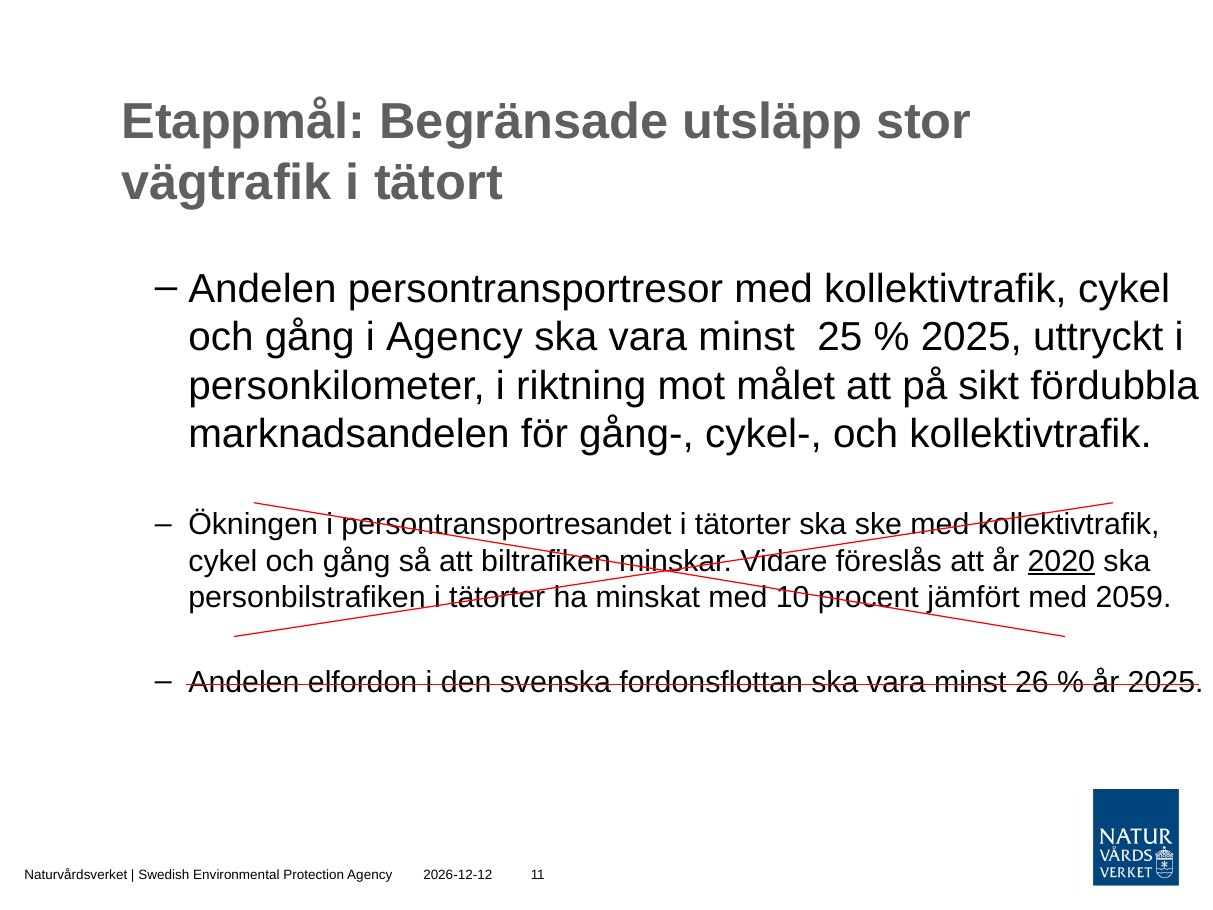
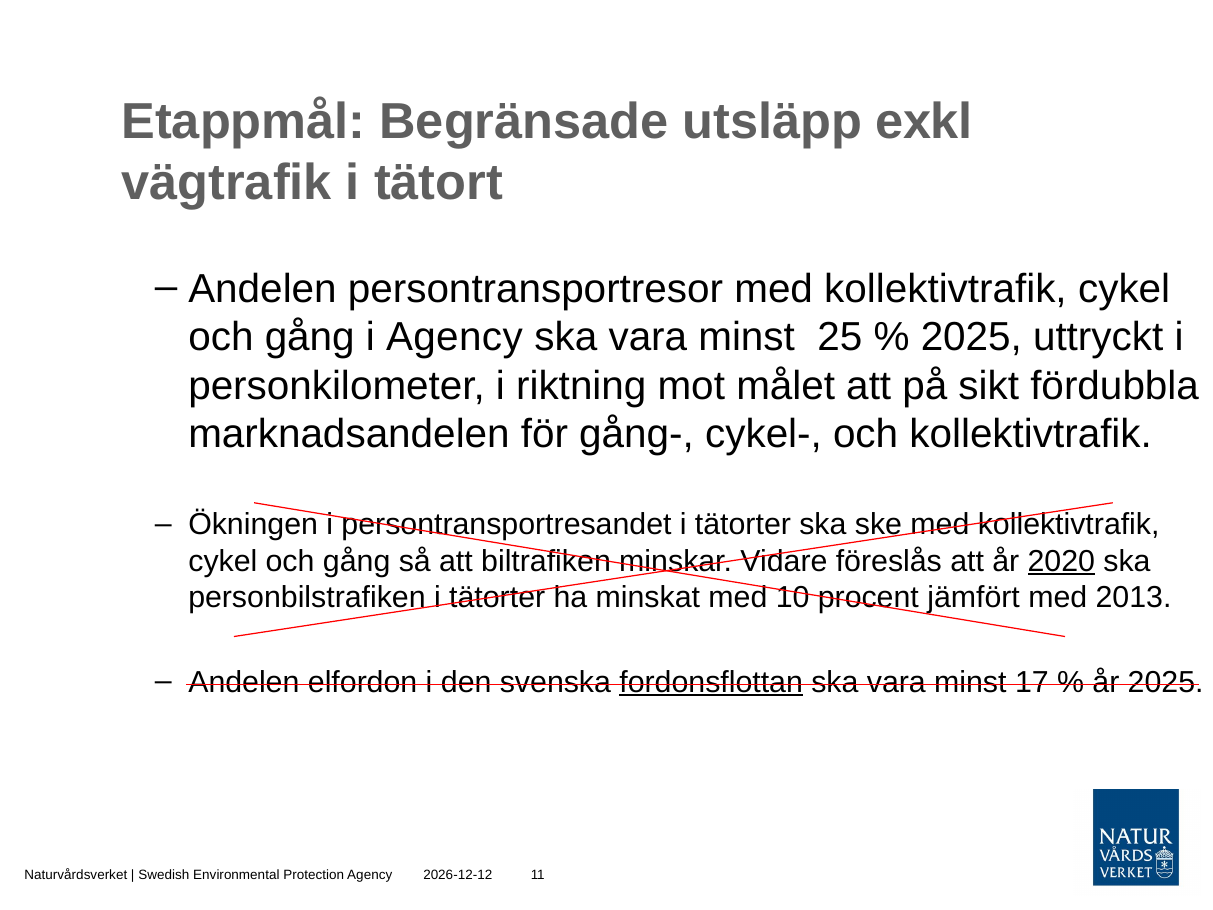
stor: stor -> exkl
2059: 2059 -> 2013
fordonsflottan underline: none -> present
26: 26 -> 17
